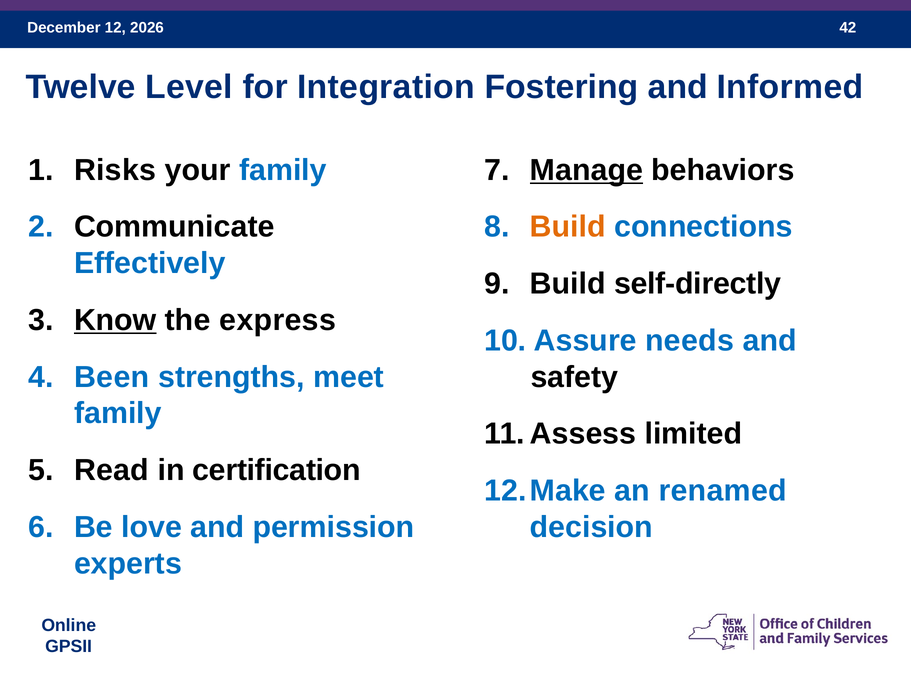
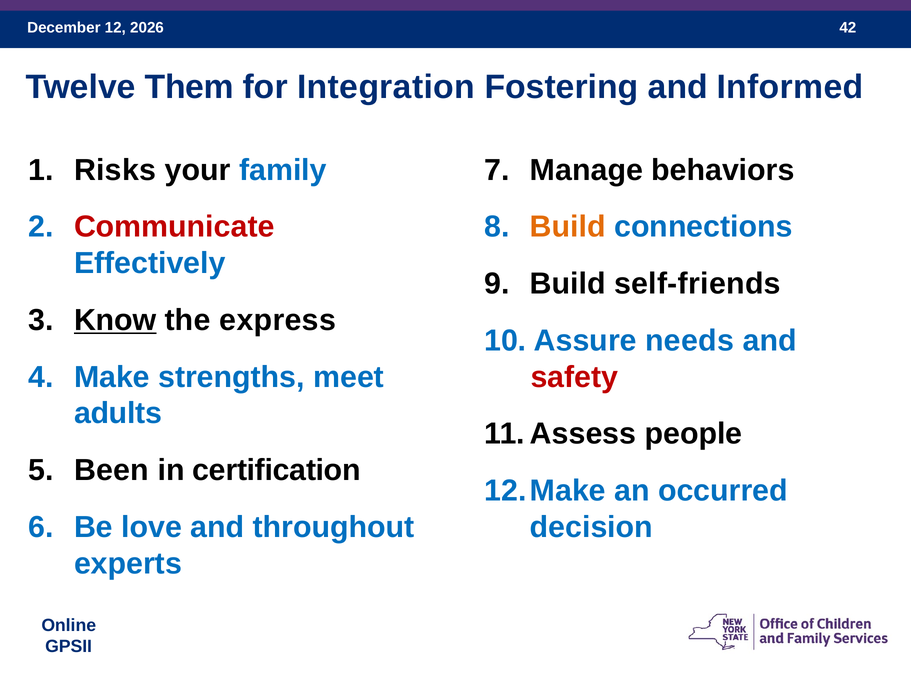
Level: Level -> Them
Manage underline: present -> none
Communicate colour: black -> red
self-directly: self-directly -> self-friends
Been: Been -> Make
safety colour: black -> red
family at (118, 413): family -> adults
limited: limited -> people
Read: Read -> Been
renamed: renamed -> occurred
permission: permission -> throughout
